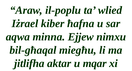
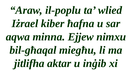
mqar: mqar -> inġib
